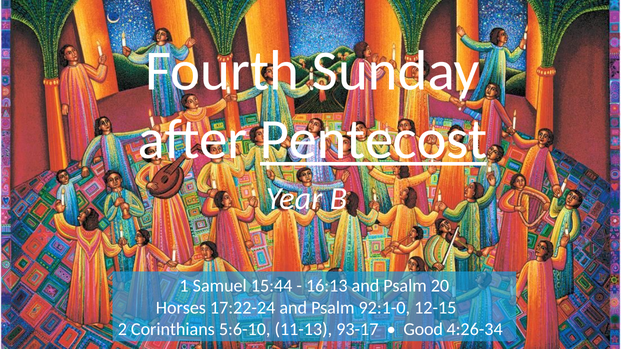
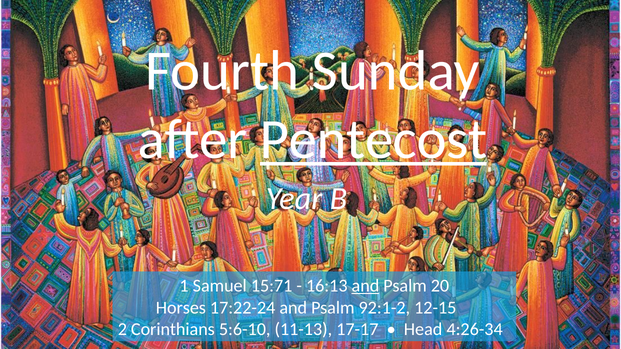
15:44: 15:44 -> 15:71
and at (365, 286) underline: none -> present
92:1-0: 92:1-0 -> 92:1-2
93-17: 93-17 -> 17-17
Good: Good -> Head
